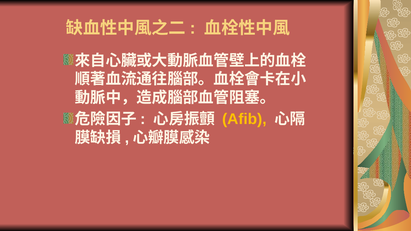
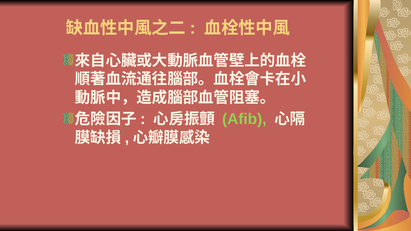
Afib colour: yellow -> light green
